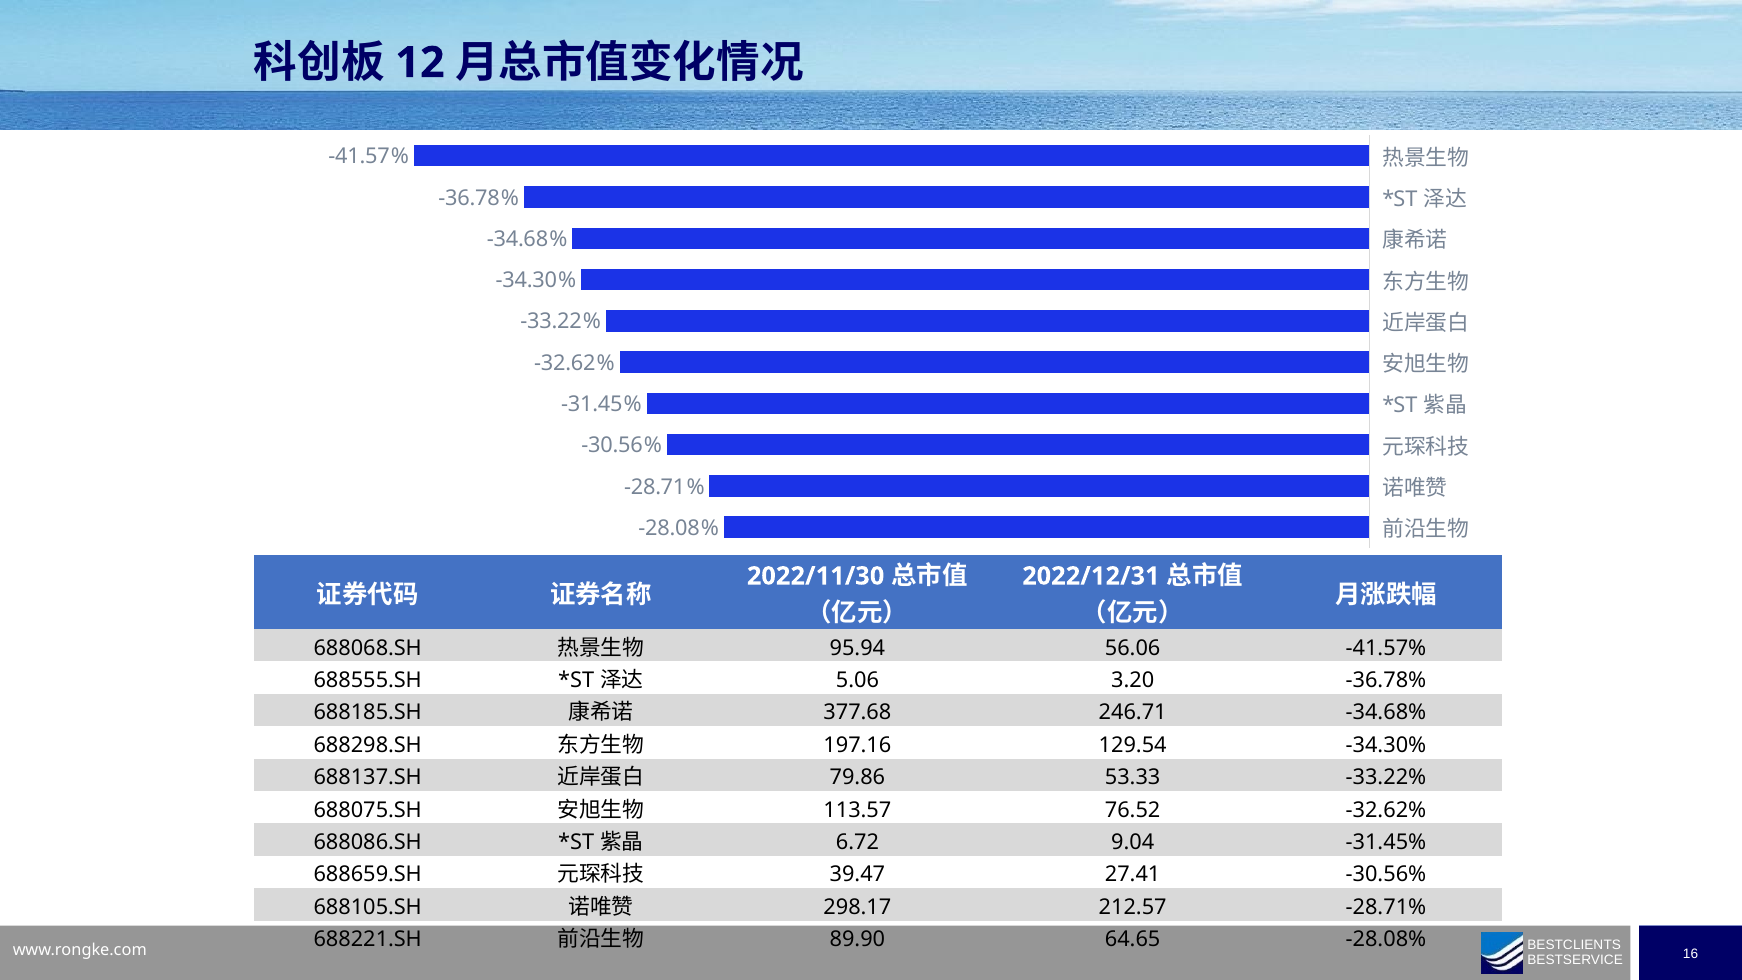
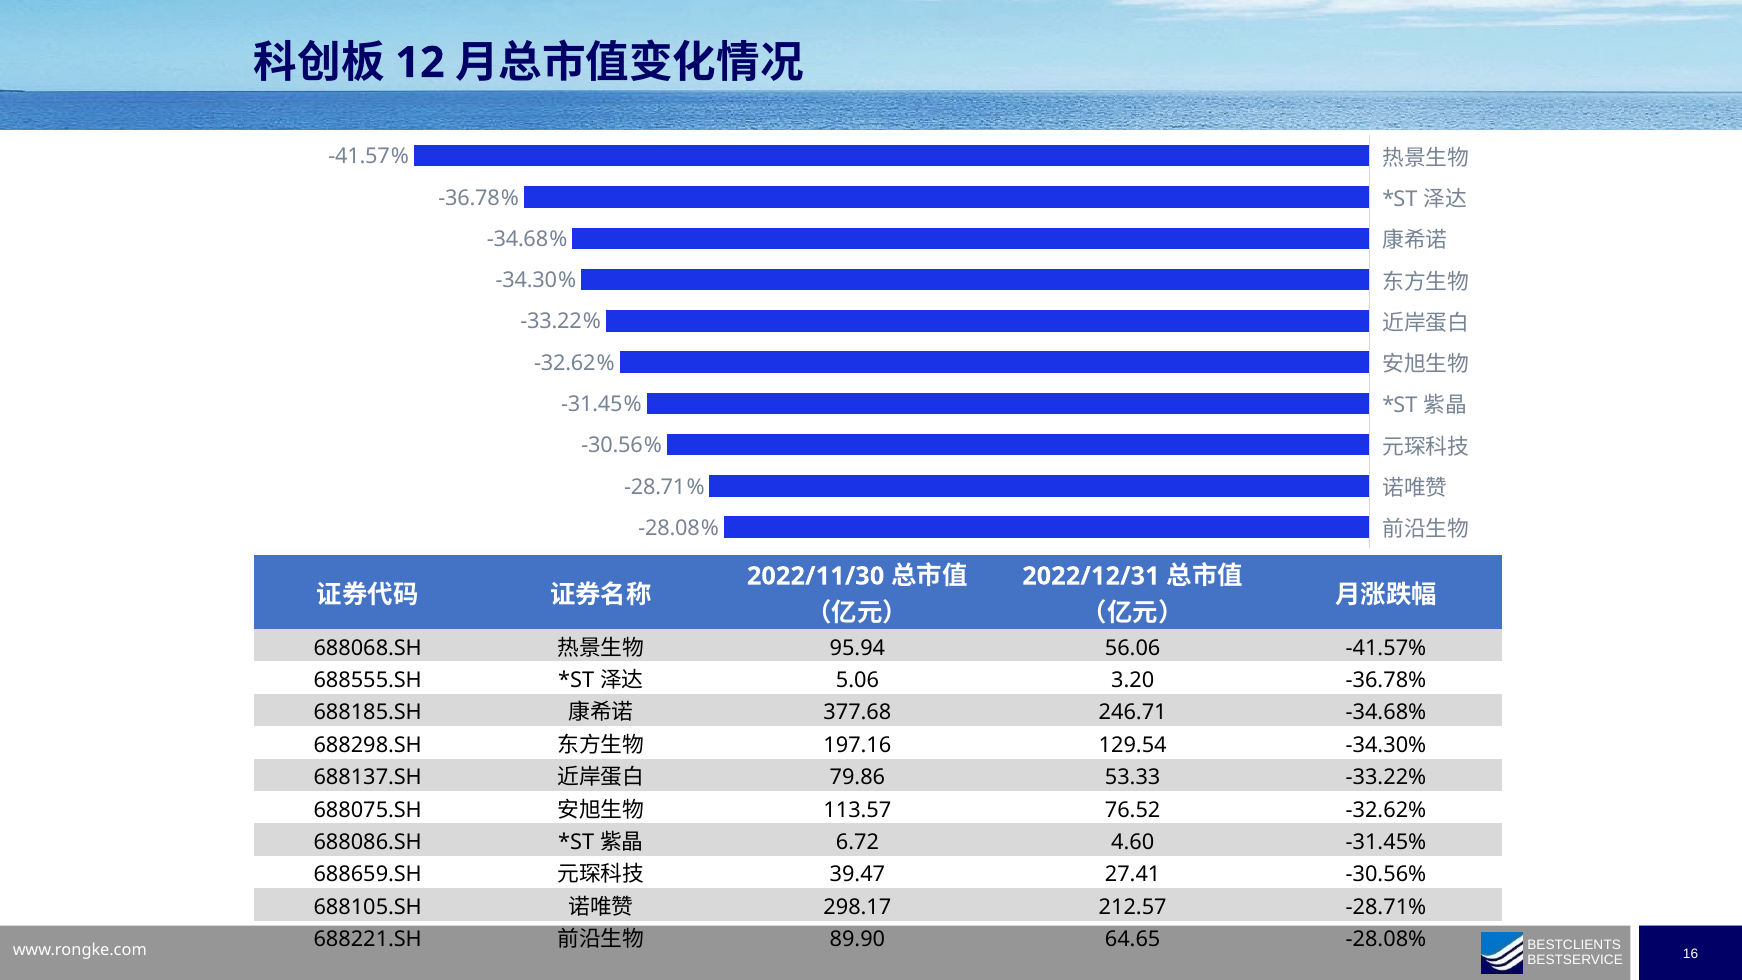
9.04: 9.04 -> 4.60
